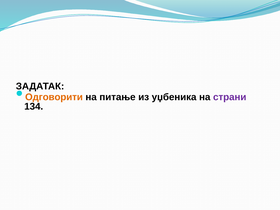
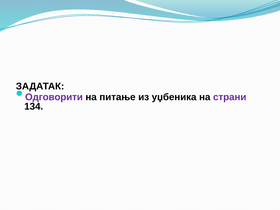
Одговорити colour: orange -> purple
